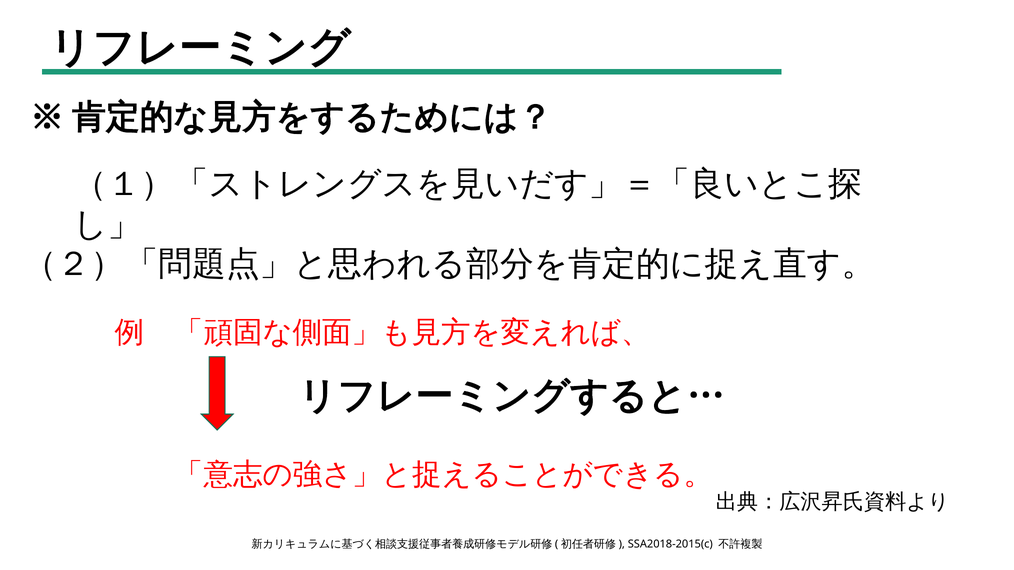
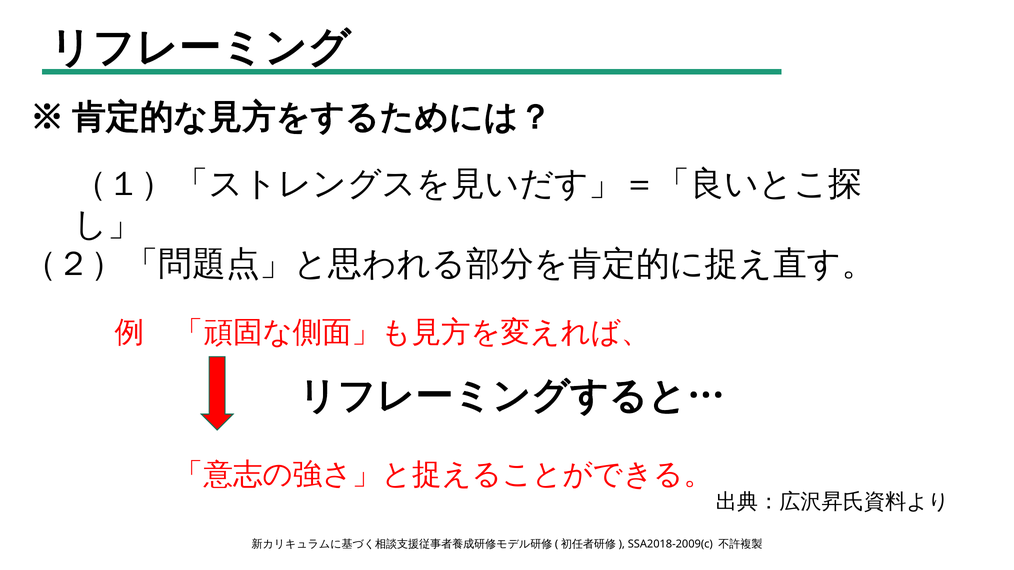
SSA2018-2015(c: SSA2018-2015(c -> SSA2018-2009(c
